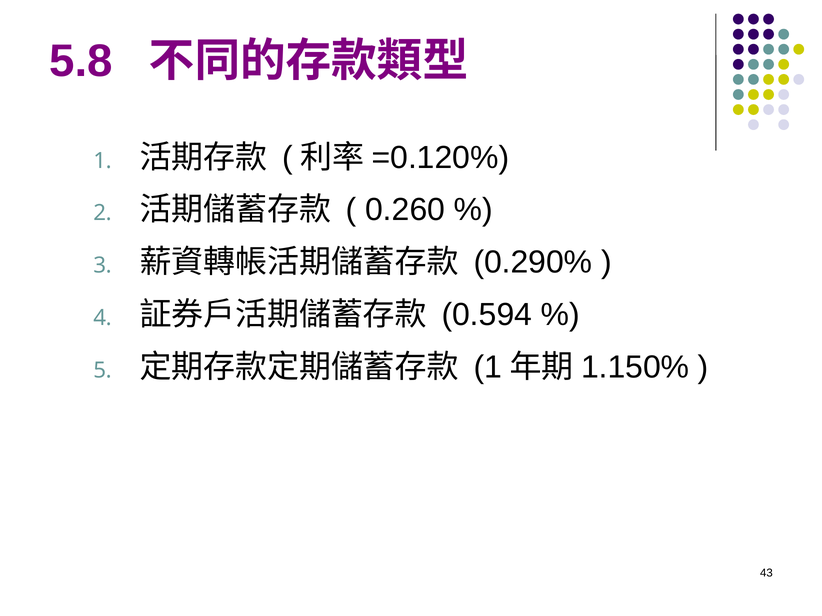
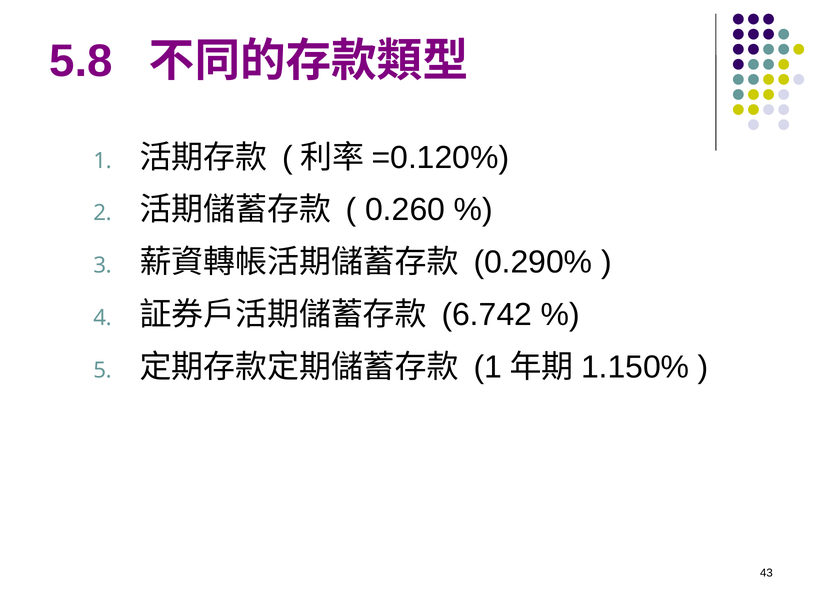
0.594: 0.594 -> 6.742
